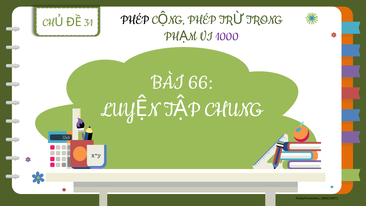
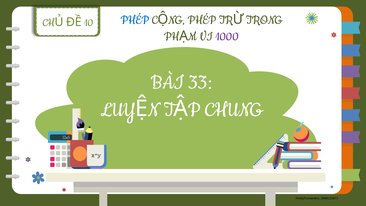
31: 31 -> 10
PHÉP at (135, 19) colour: black -> blue
66: 66 -> 33
